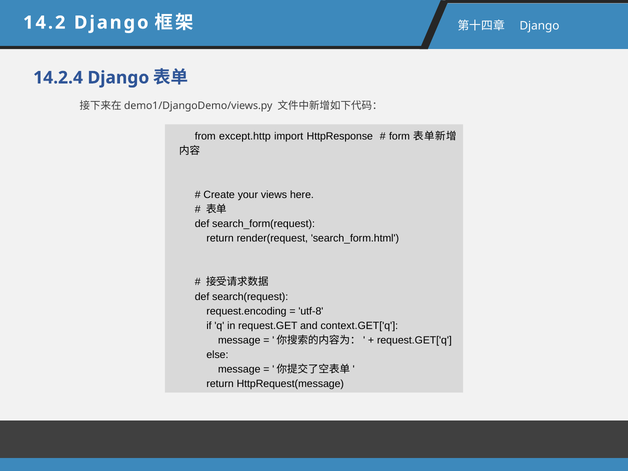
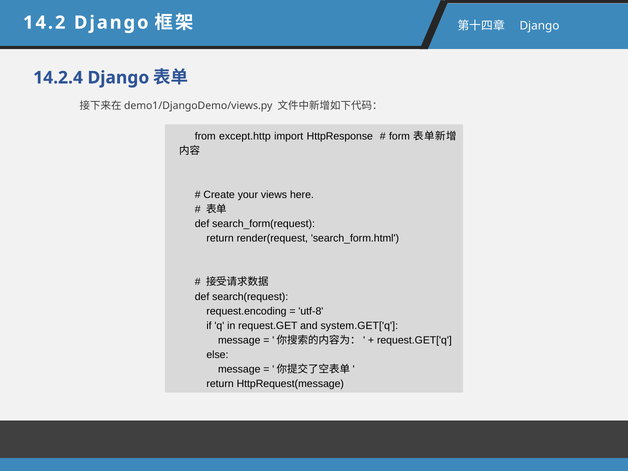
context.GET['q: context.GET['q -> system.GET['q
